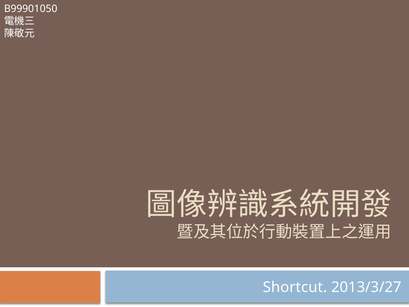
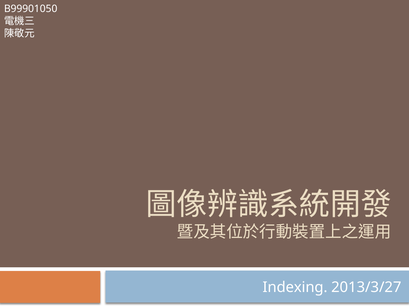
Shortcut: Shortcut -> Indexing
